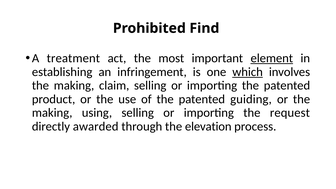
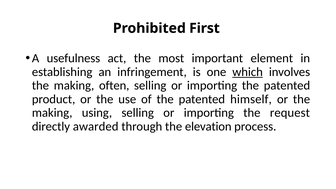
Find: Find -> First
treatment: treatment -> usefulness
element underline: present -> none
claim: claim -> often
guiding: guiding -> himself
